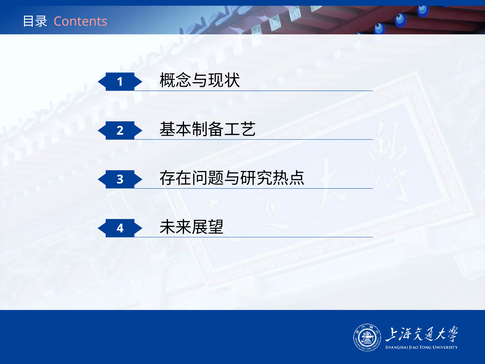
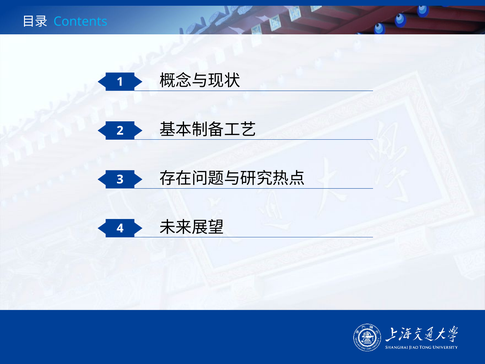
Contents colour: pink -> light blue
